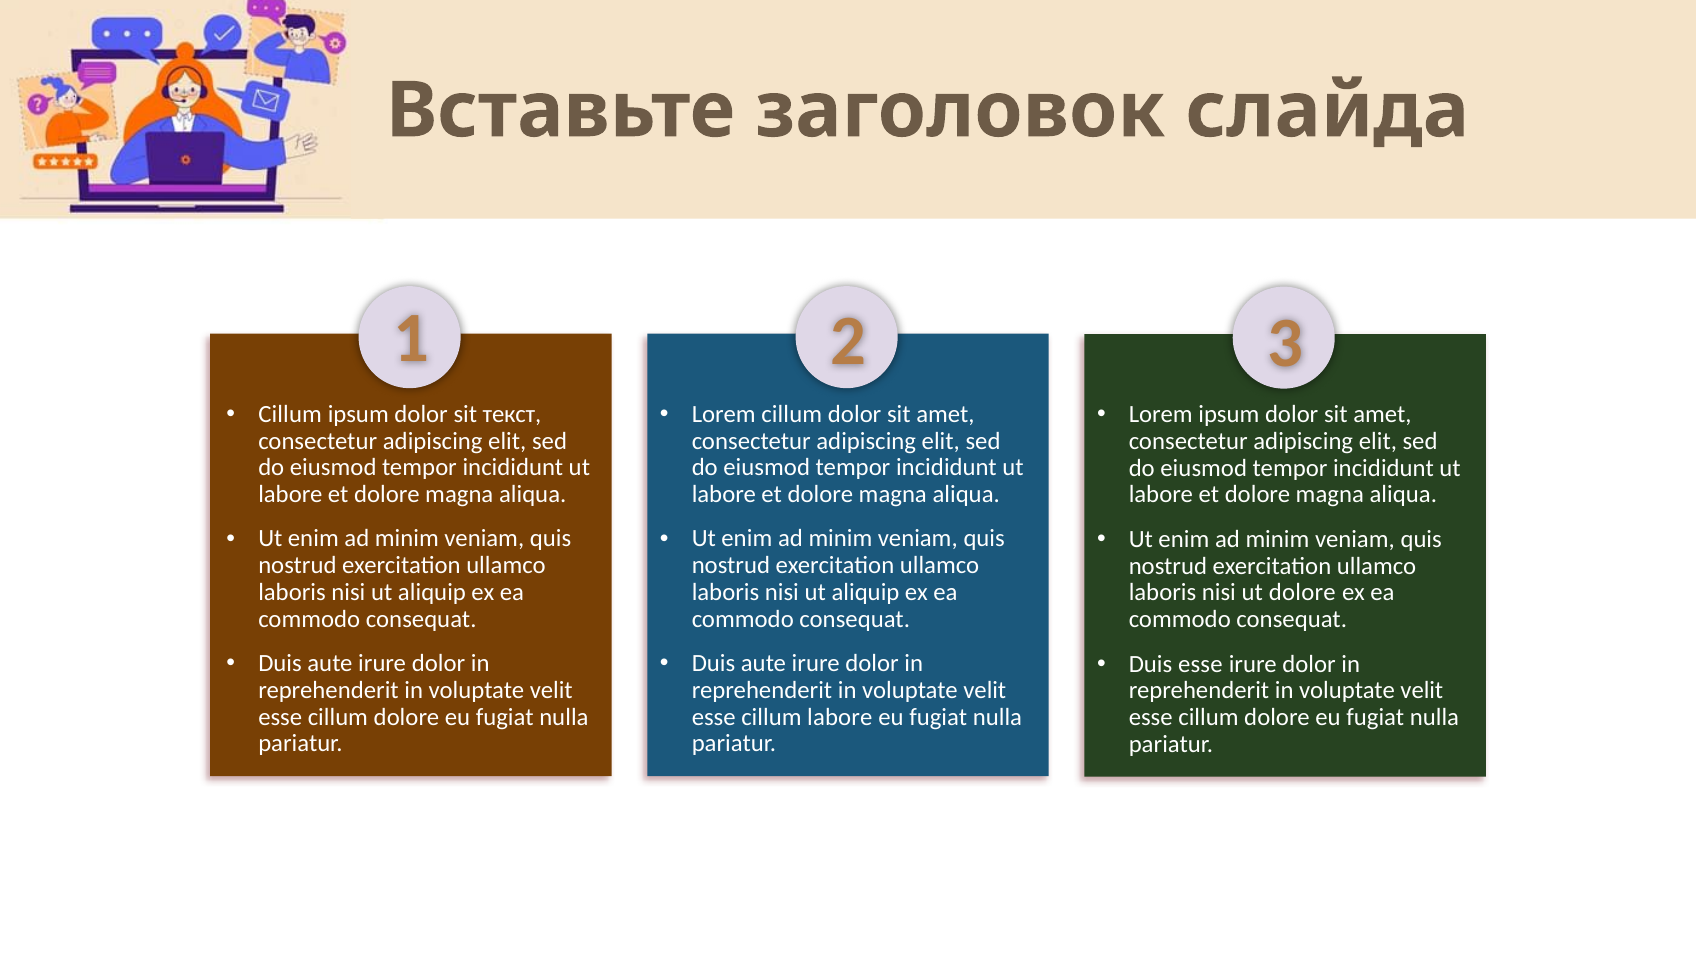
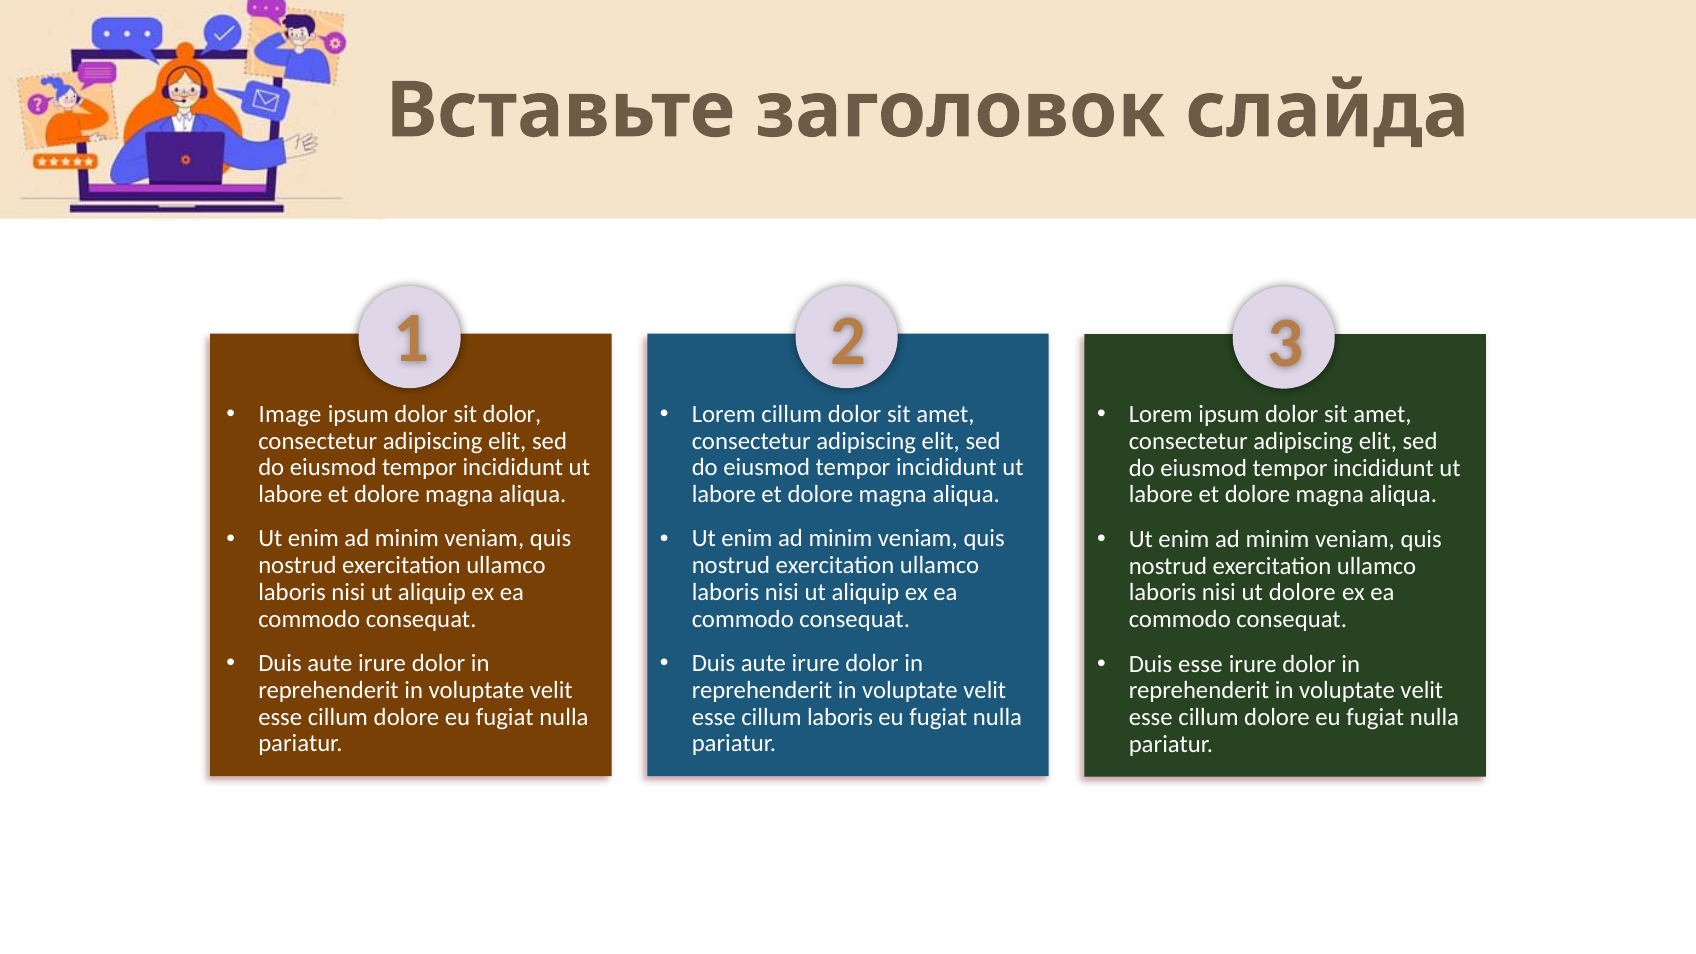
Cillum at (290, 414): Cillum -> Image
sit текст: текст -> dolor
cillum labore: labore -> laboris
